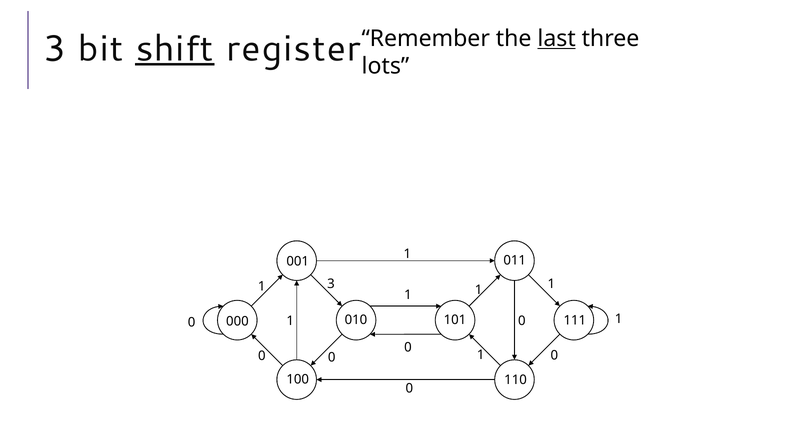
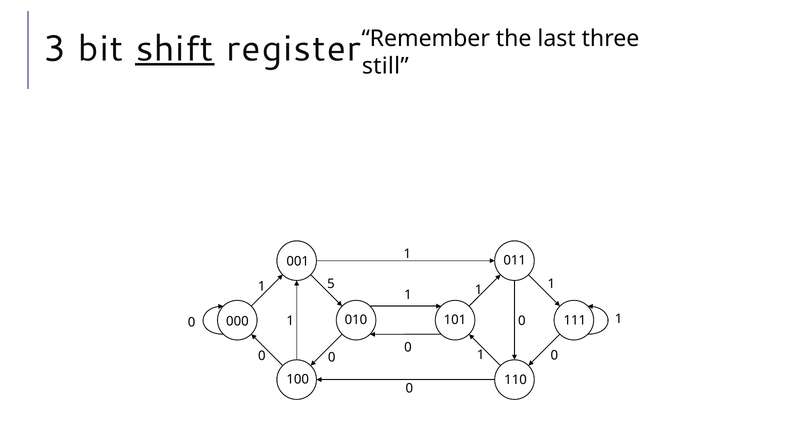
last underline: present -> none
lots: lots -> still
1 3: 3 -> 5
